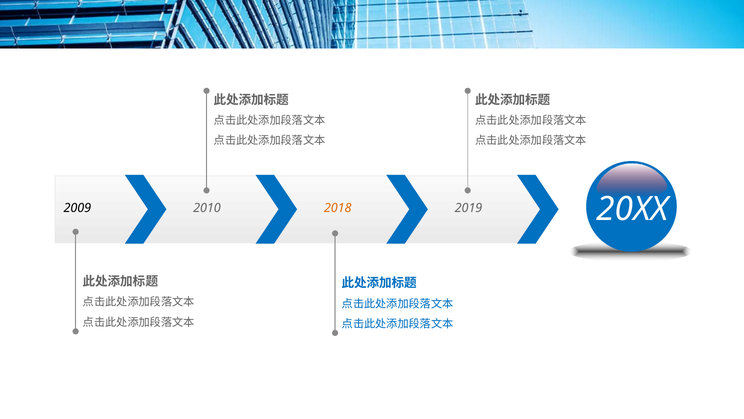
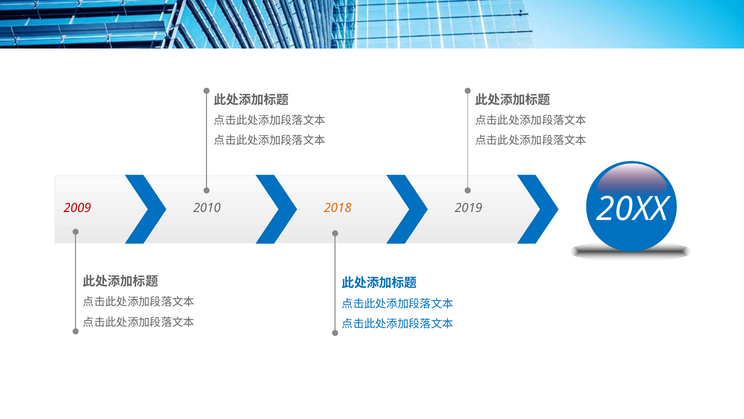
2009 colour: black -> red
